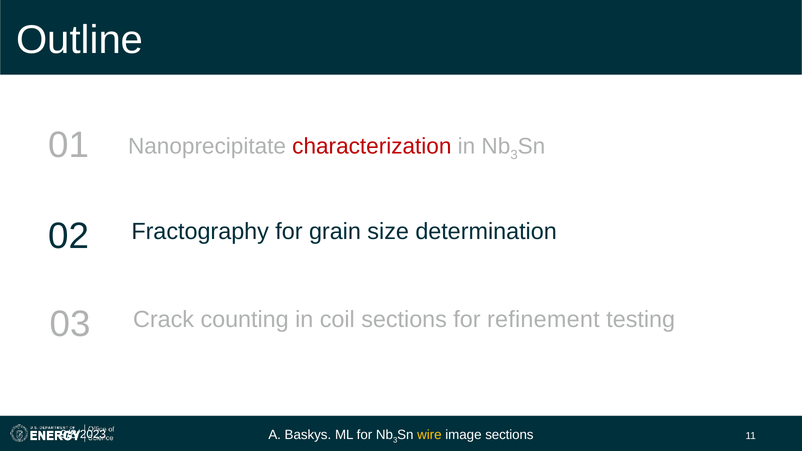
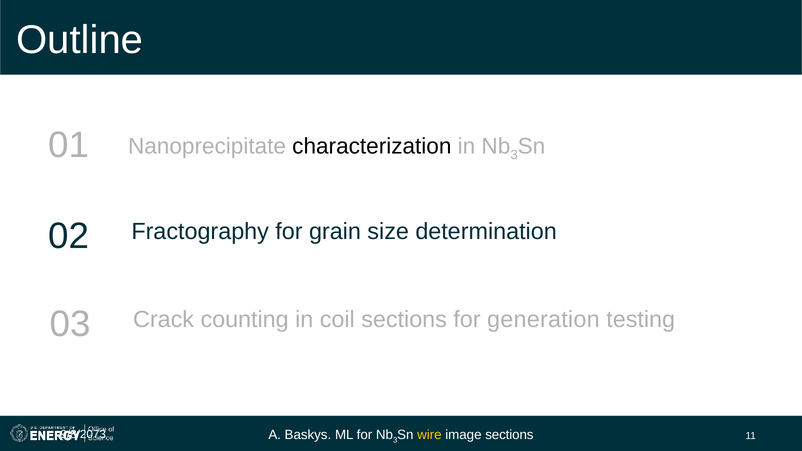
characterization colour: red -> black
refinement: refinement -> generation
9/8/2023: 9/8/2023 -> 9/8/2073
